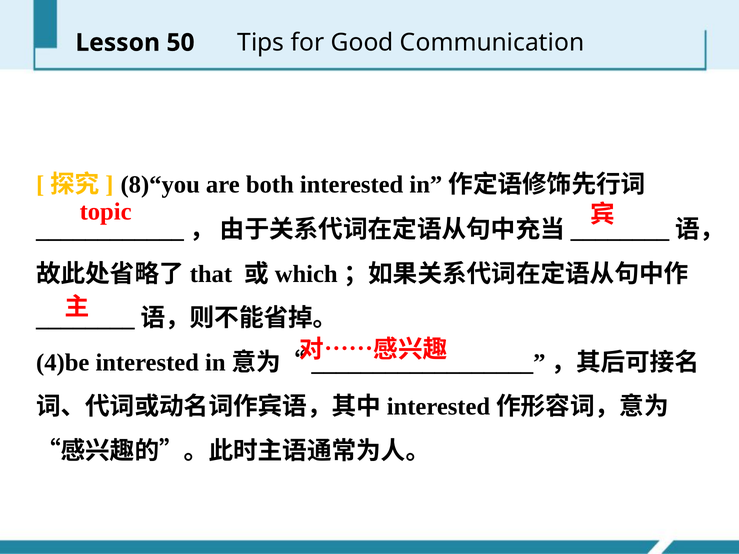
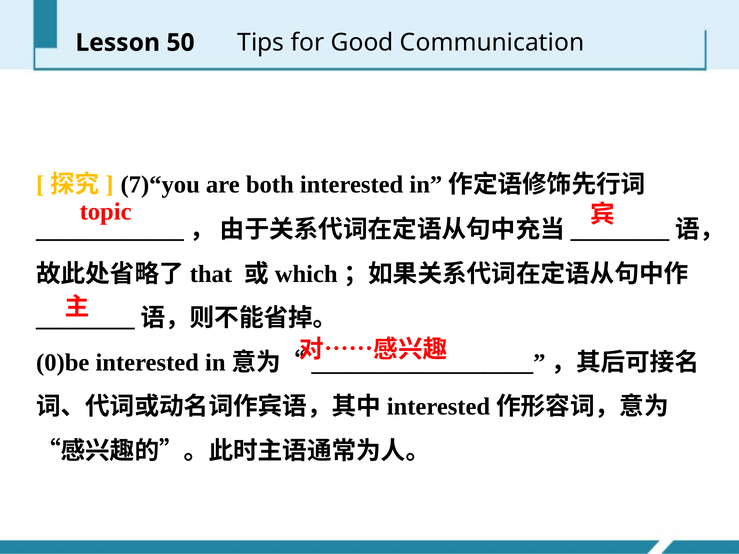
8)“you: 8)“you -> 7)“you
4)be: 4)be -> 0)be
